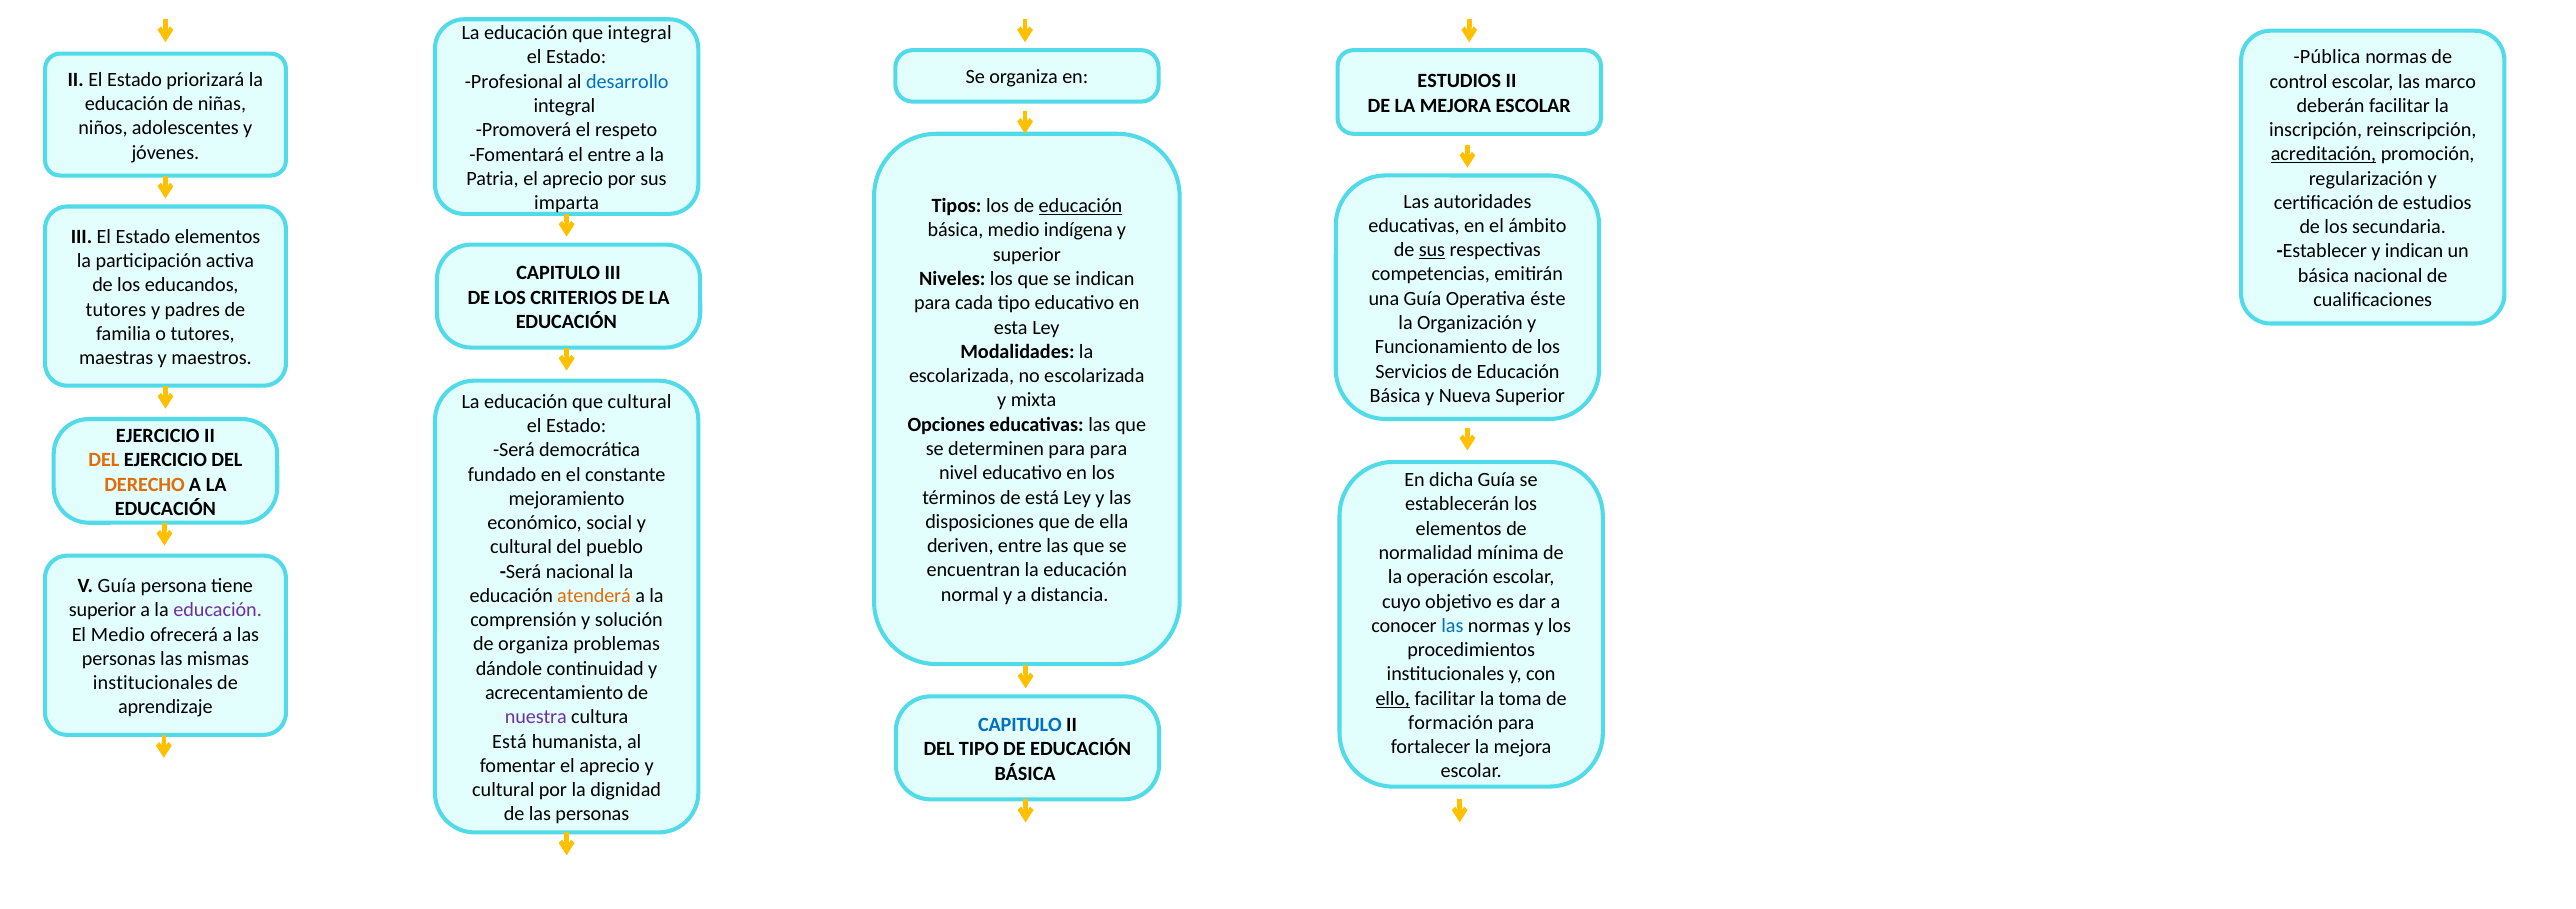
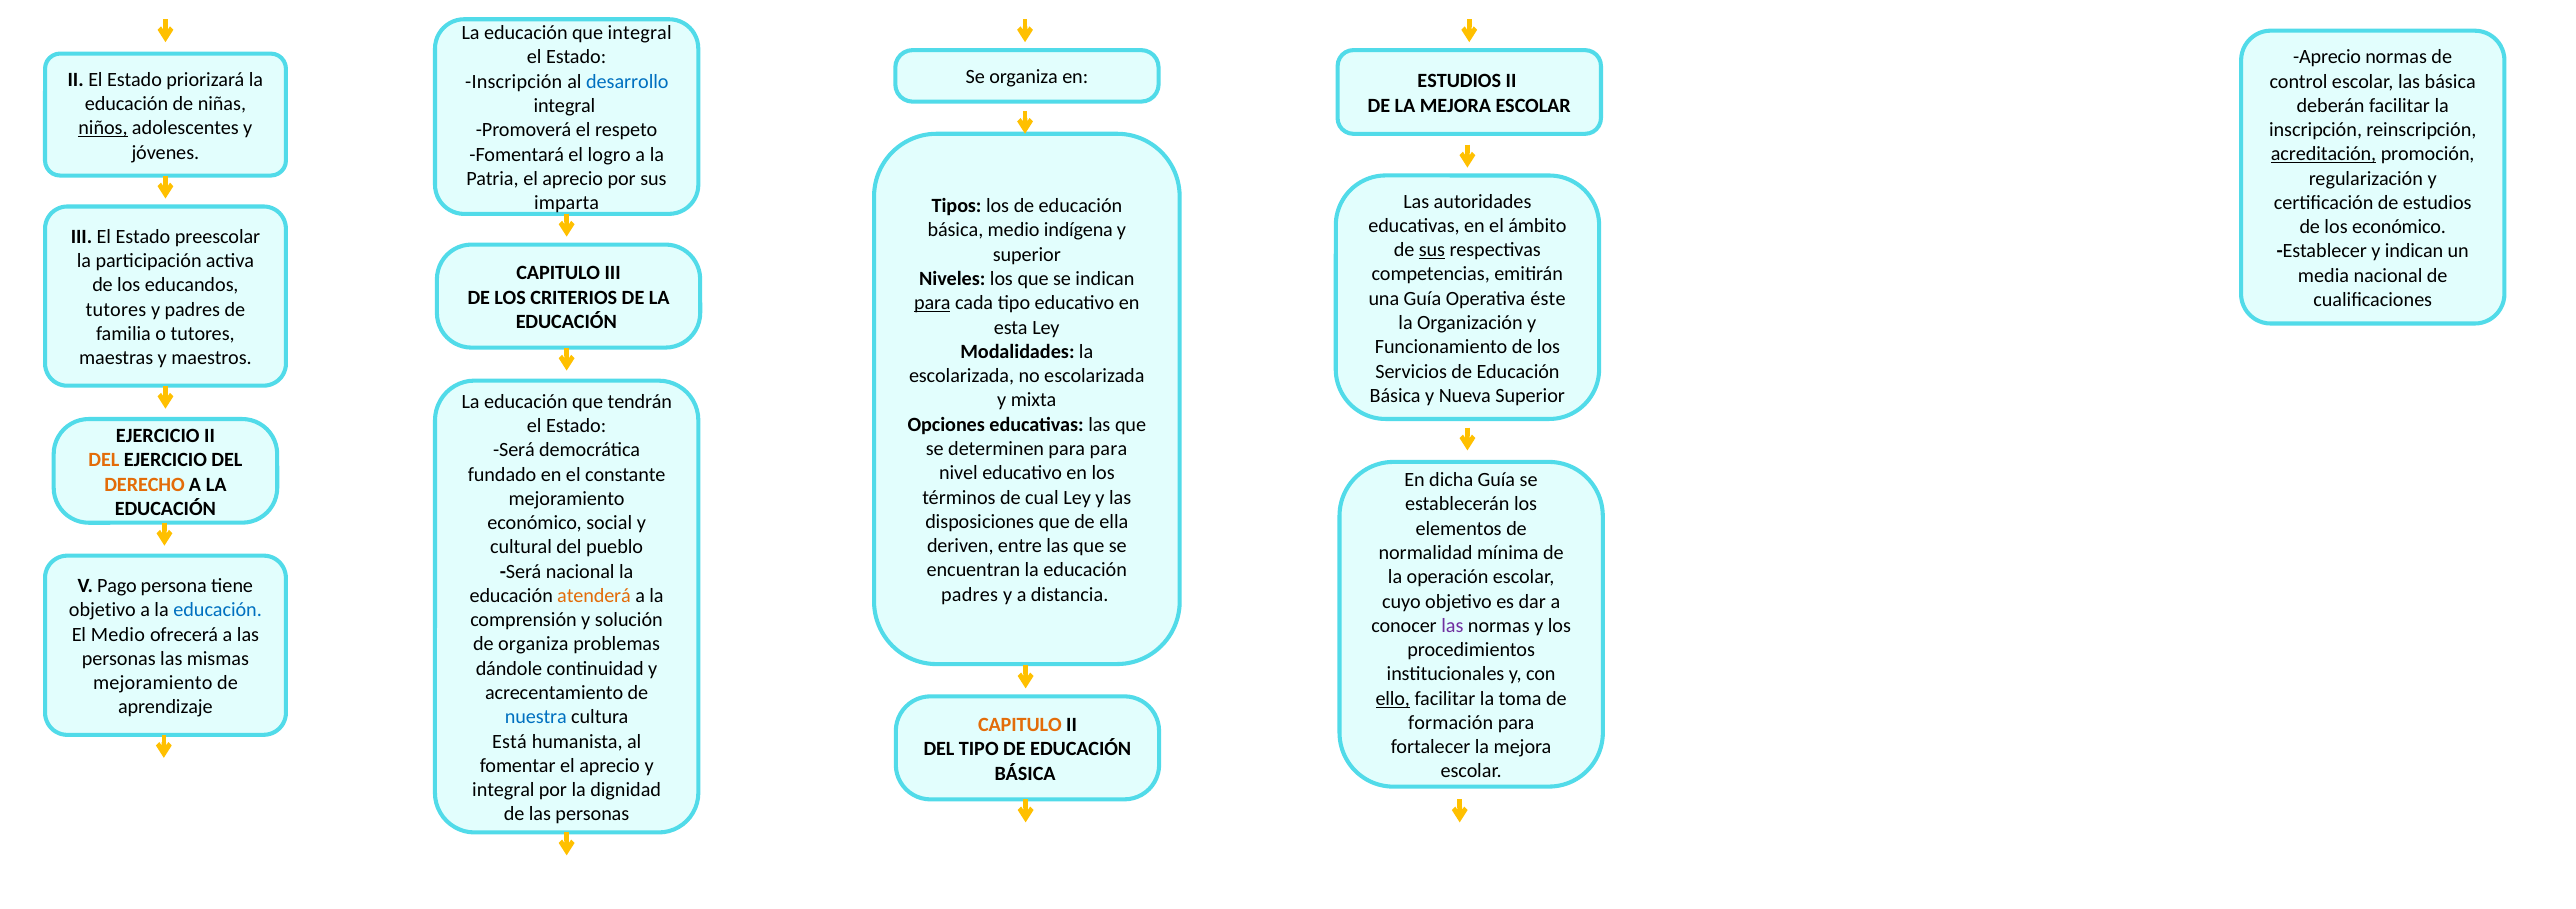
Pública at (2327, 57): Pública -> Aprecio
las marco: marco -> básica
Profesional at (514, 81): Profesional -> Inscripción
niños underline: none -> present
el entre: entre -> logro
educación at (1081, 206) underline: present -> none
los secundaria: secundaria -> económico
Estado elementos: elementos -> preescolar
básica at (2323, 275): básica -> media
para at (932, 303) underline: none -> present
que cultural: cultural -> tendrán
de está: está -> cual
V Guía: Guía -> Pago
normal at (970, 594): normal -> padres
superior at (103, 610): superior -> objetivo
educación at (218, 610) colour: purple -> blue
las at (1452, 625) colour: blue -> purple
institucionales at (153, 683): institucionales -> mejoramiento
nuestra colour: purple -> blue
CAPITULO at (1020, 725) colour: blue -> orange
cultural at (503, 790): cultural -> integral
